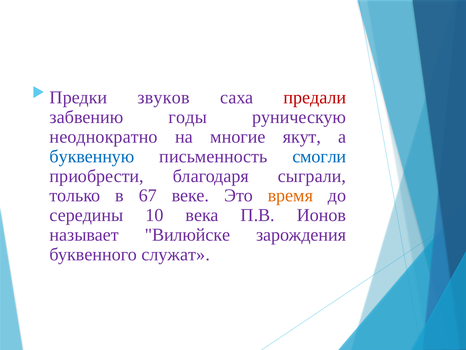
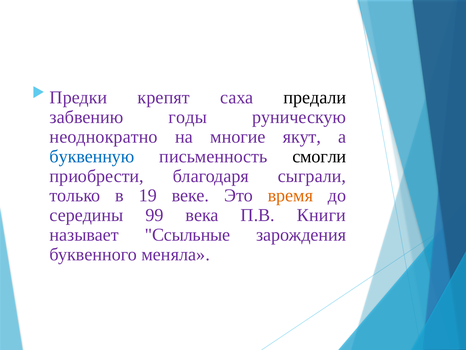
звуков: звуков -> крепят
предали colour: red -> black
смогли colour: blue -> black
67: 67 -> 19
10: 10 -> 99
Ионов: Ионов -> Книги
Вилюйске: Вилюйске -> Ссыльные
служат: служат -> меняла
